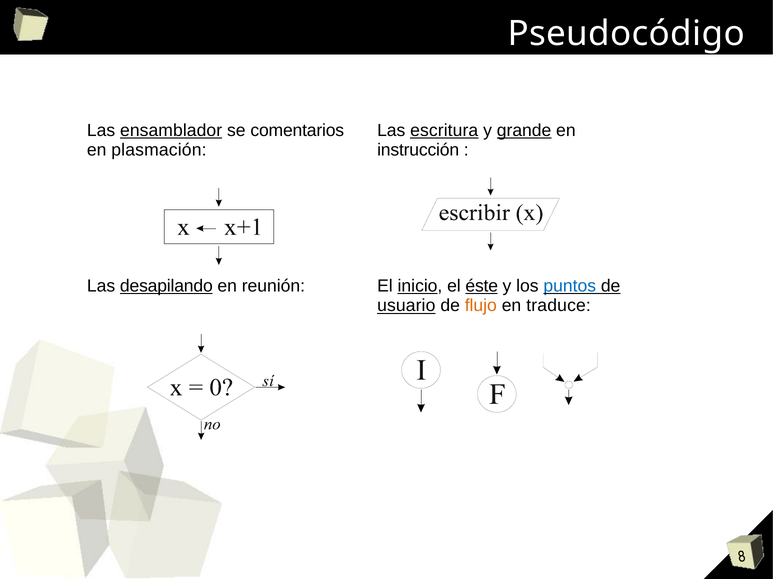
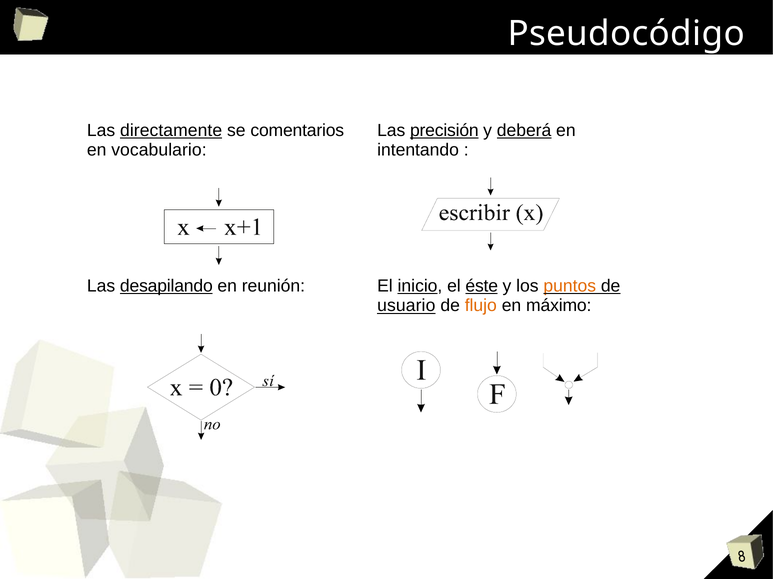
ensamblador: ensamblador -> directamente
escritura: escritura -> precisión
grande: grande -> deberá
plasmación: plasmación -> vocabulario
instrucción: instrucción -> intentando
puntos colour: blue -> orange
traduce: traduce -> máximo
